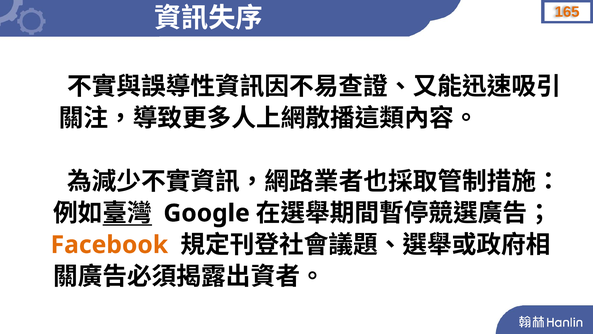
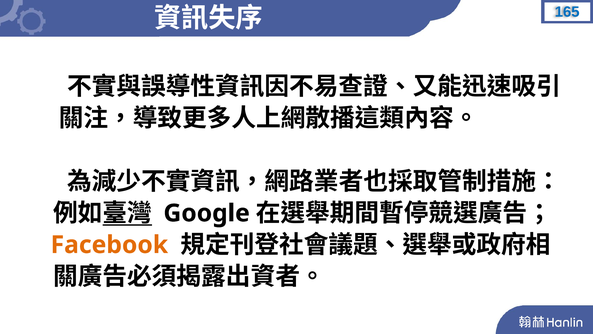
165 colour: orange -> blue
